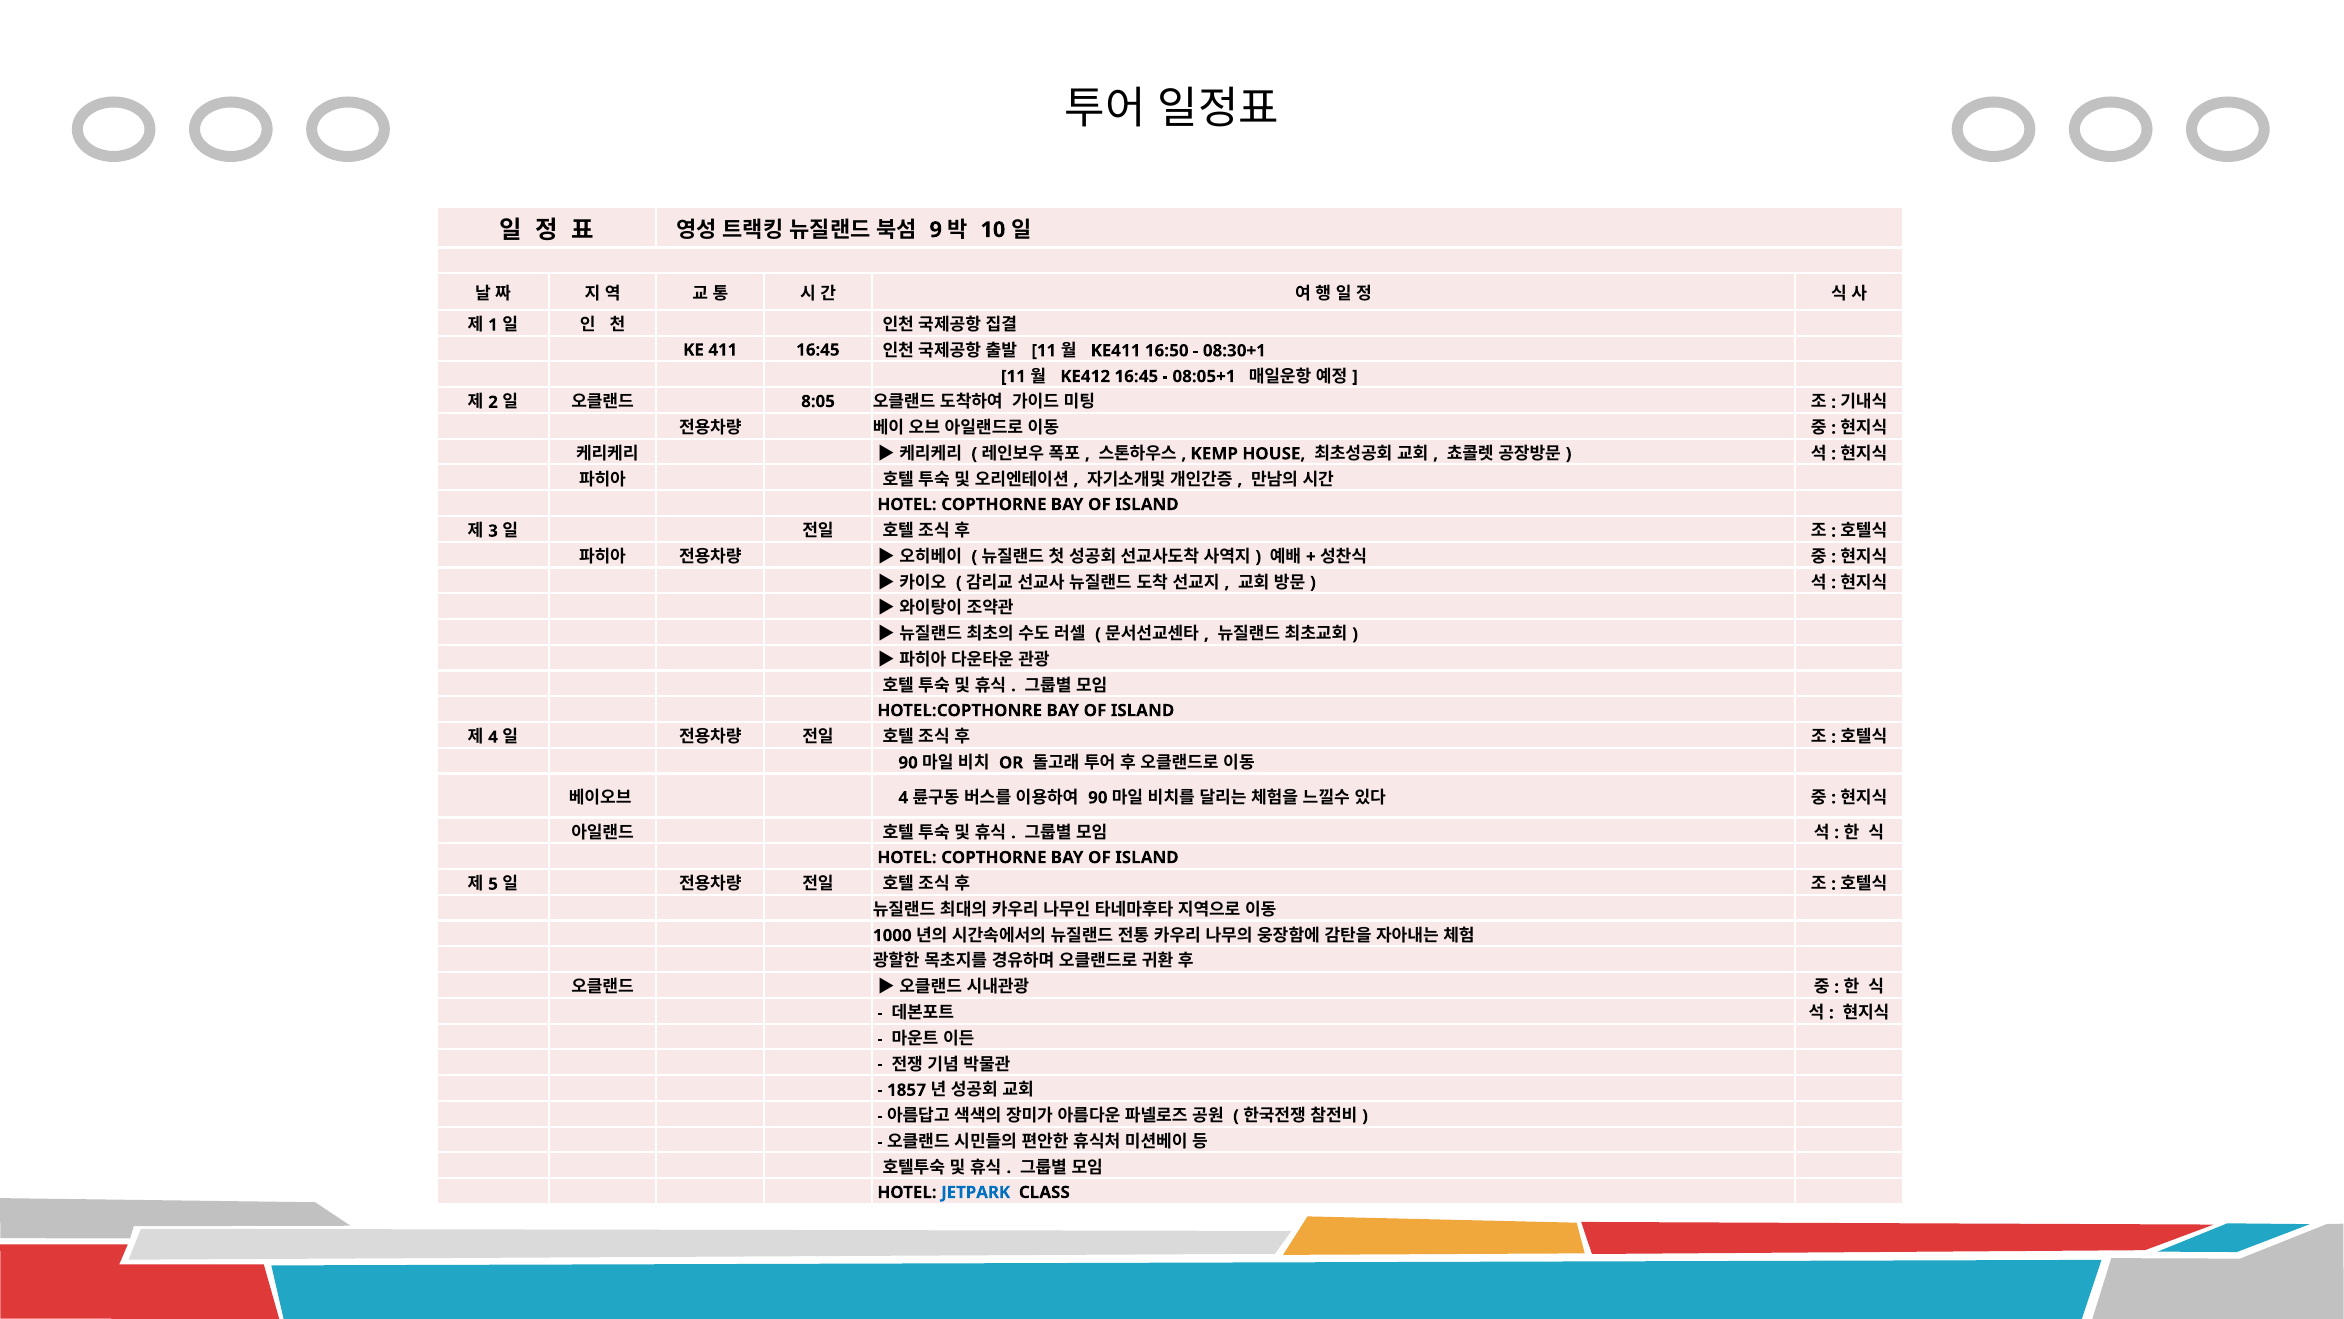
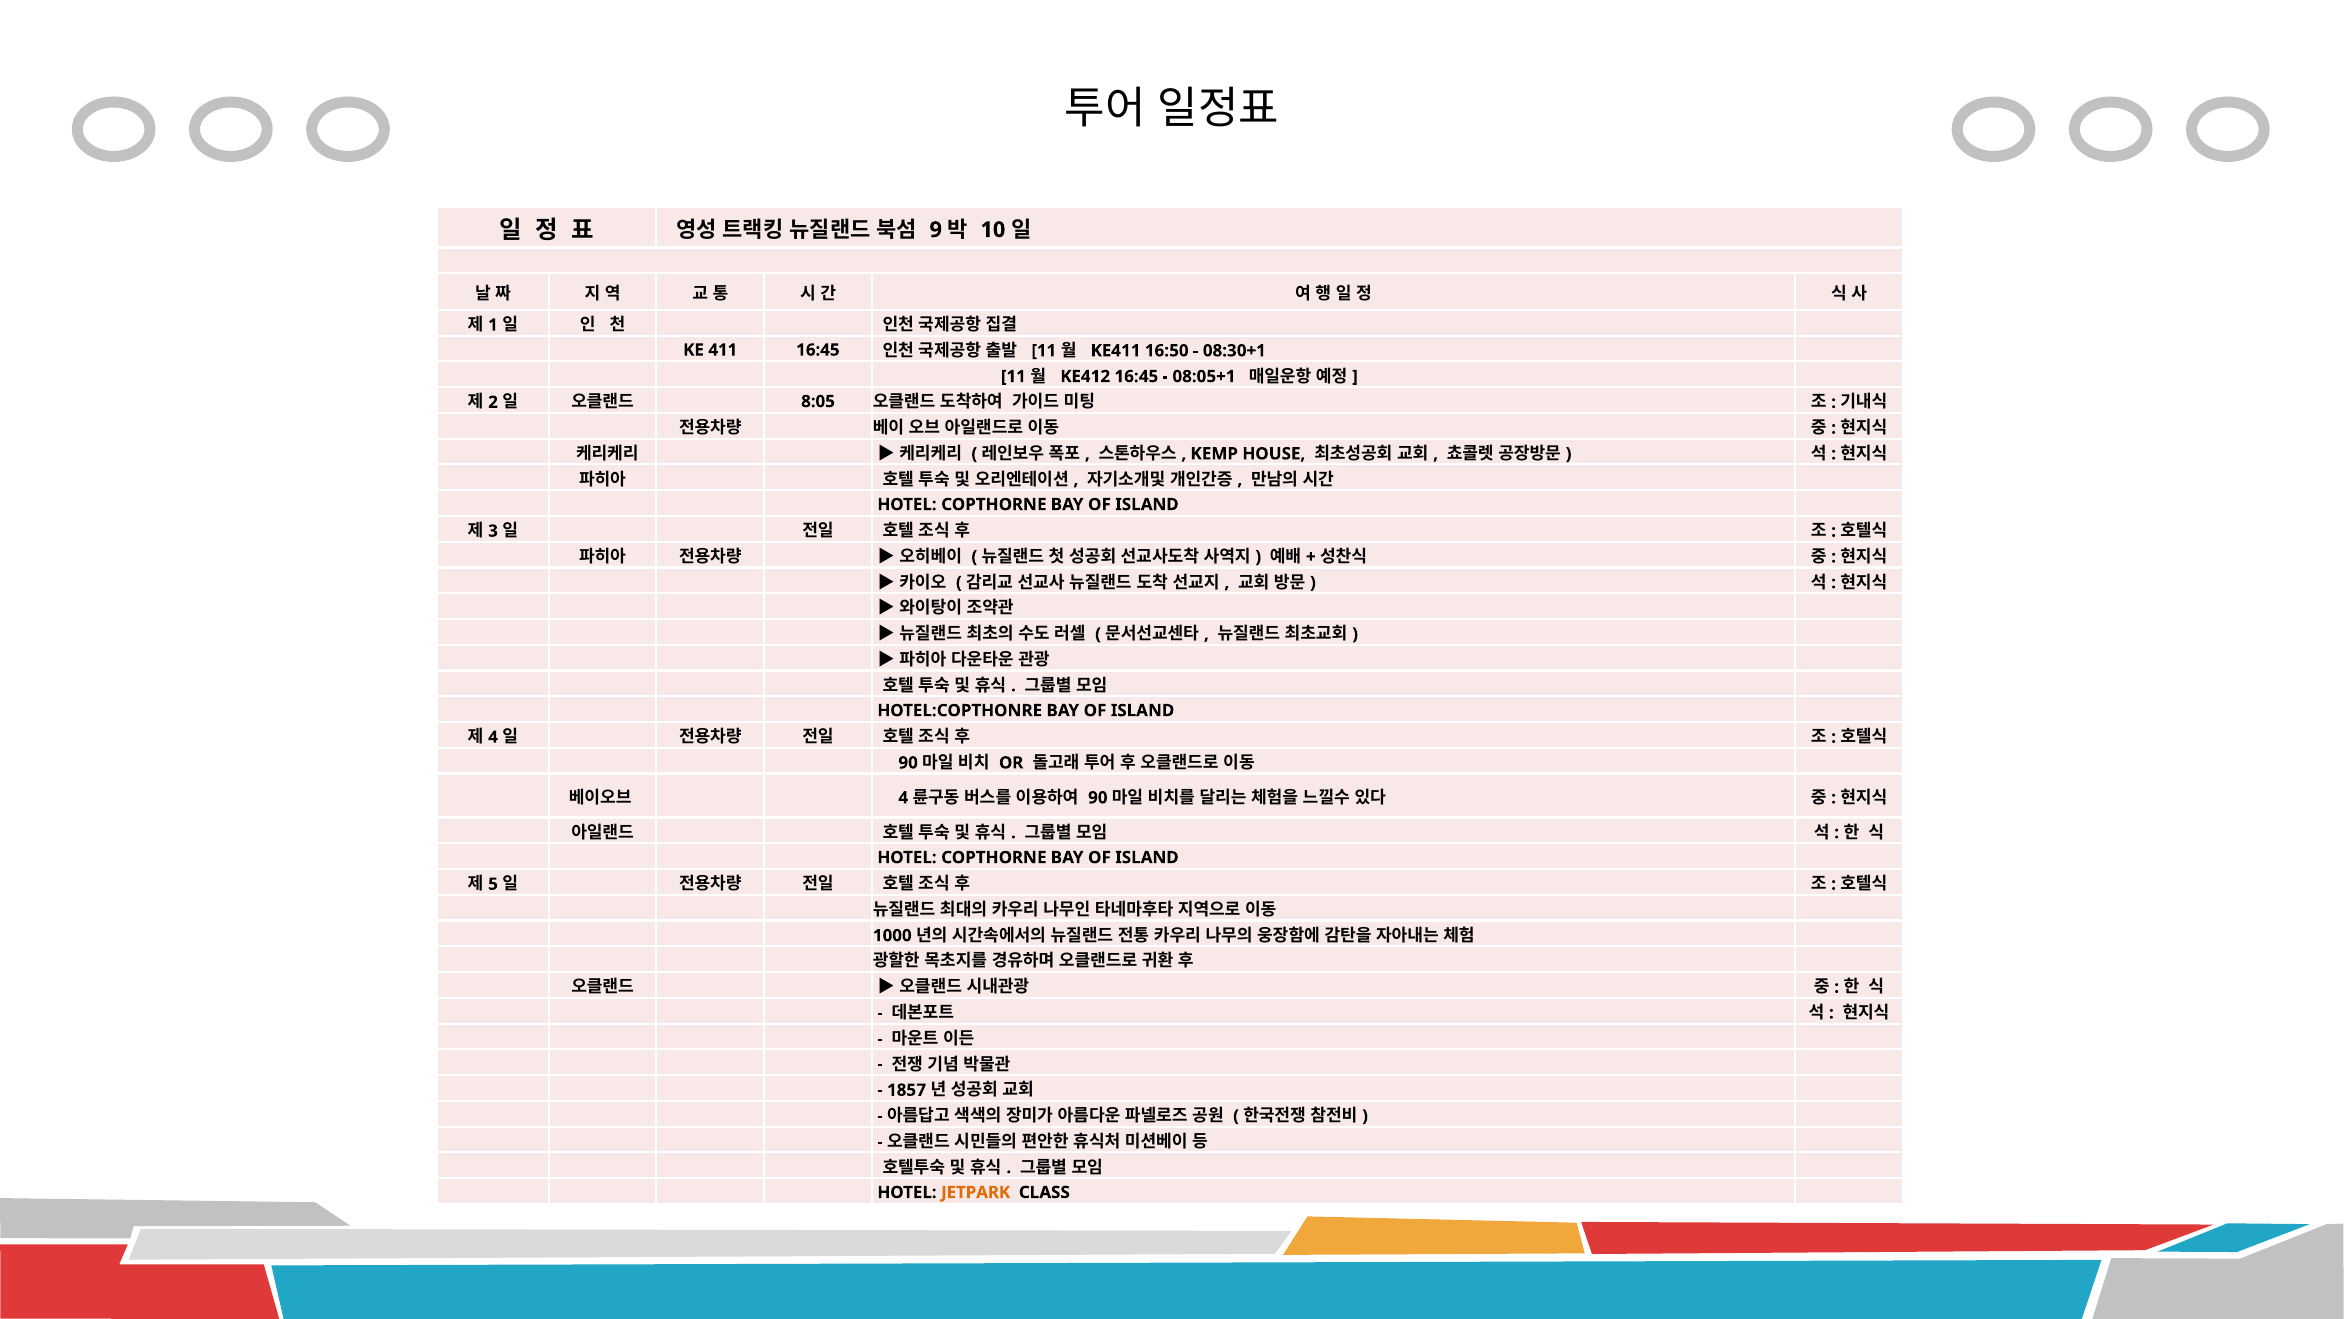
JETPARK colour: blue -> orange
